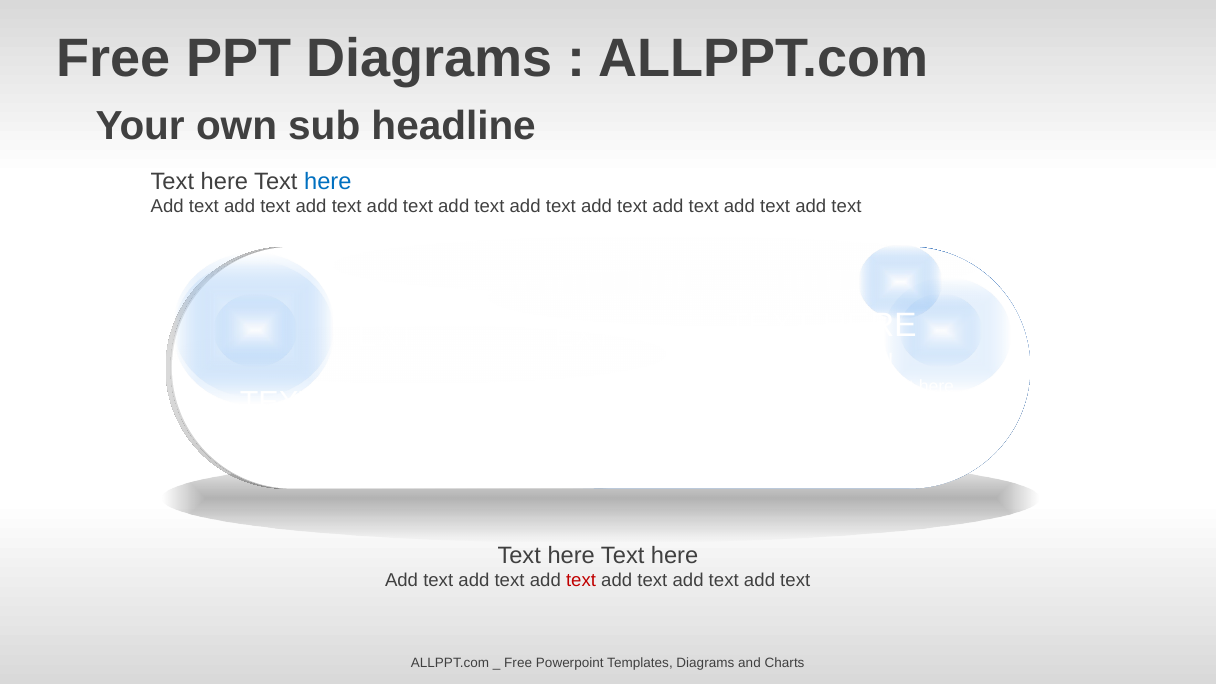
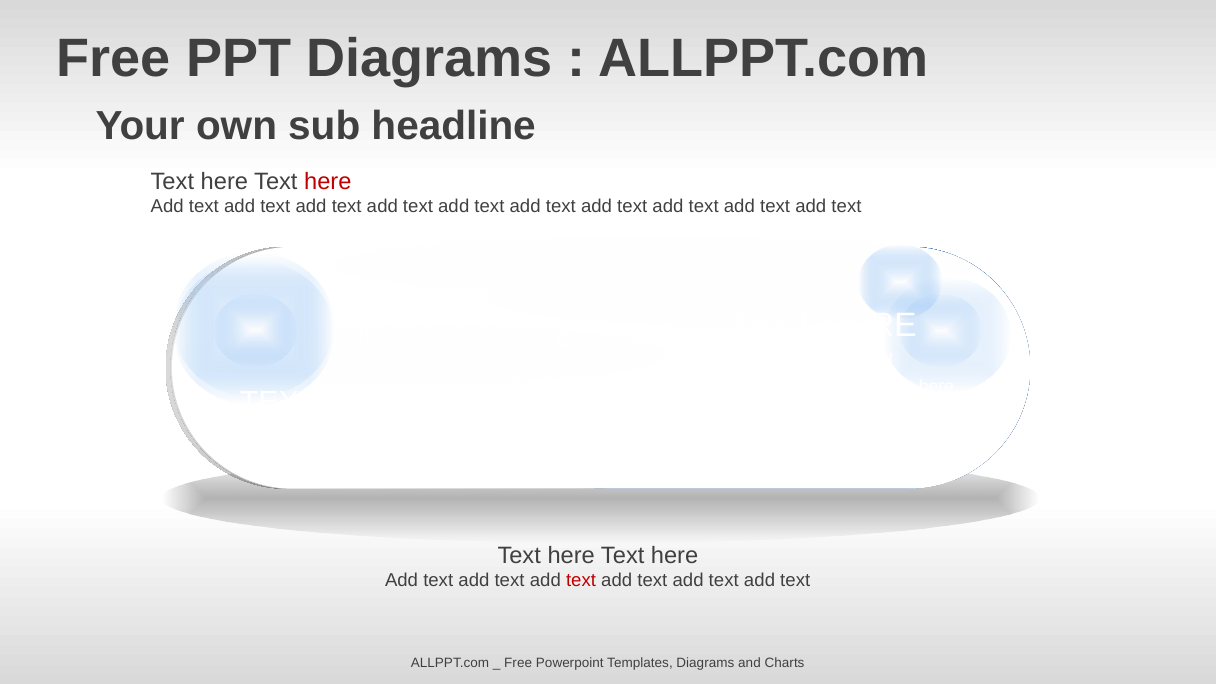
here at (328, 182) colour: blue -> red
